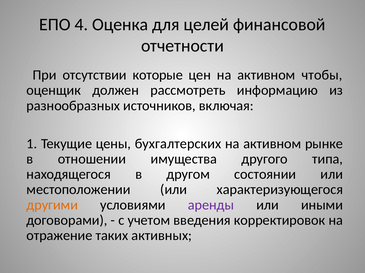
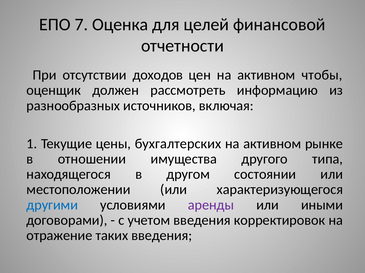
4: 4 -> 7
которые: которые -> доходов
другими colour: orange -> blue
таких активных: активных -> введения
